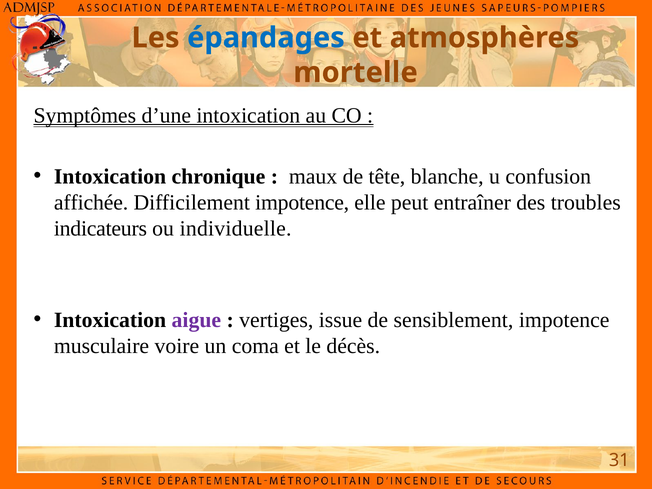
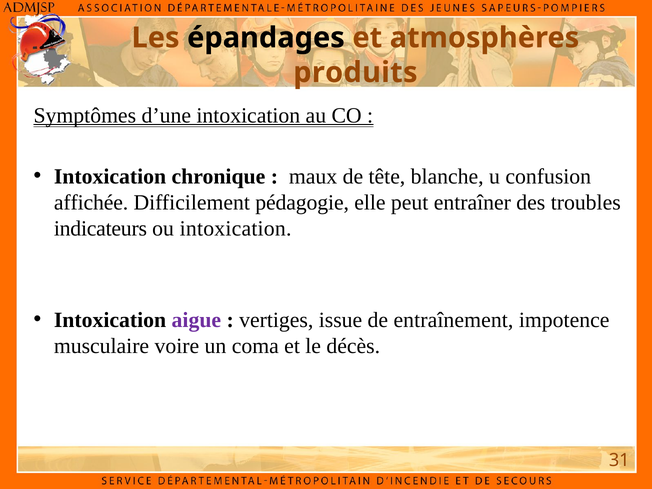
épandages colour: blue -> black
mortelle: mortelle -> produits
Difficilement impotence: impotence -> pédagogie
ou individuelle: individuelle -> intoxication
sensiblement: sensiblement -> entraînement
